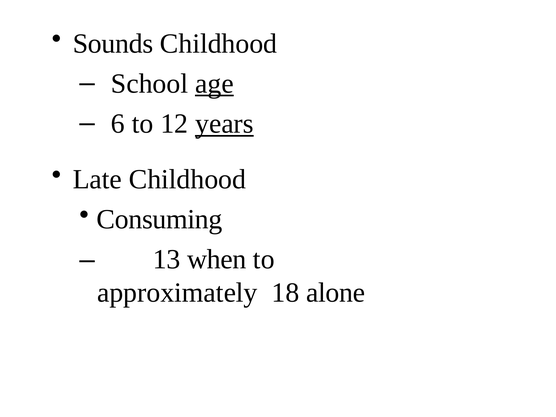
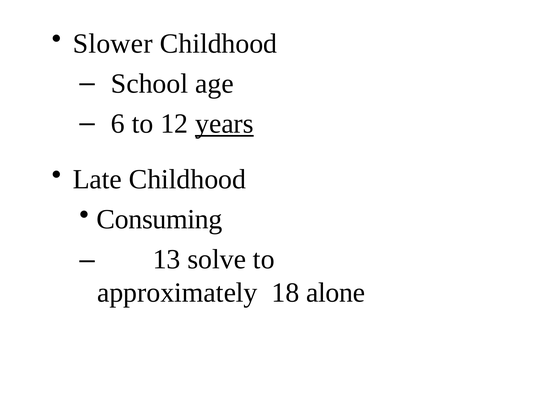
Sounds: Sounds -> Slower
age underline: present -> none
when: when -> solve
